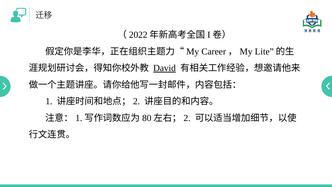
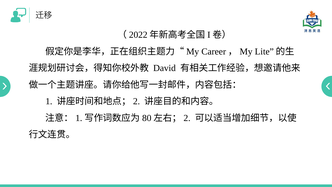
David underline: present -> none
